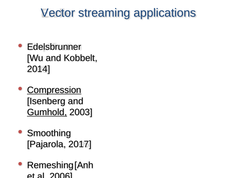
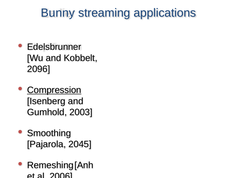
Vector: Vector -> Bunny
2014: 2014 -> 2096
Gumhold underline: present -> none
2017: 2017 -> 2045
